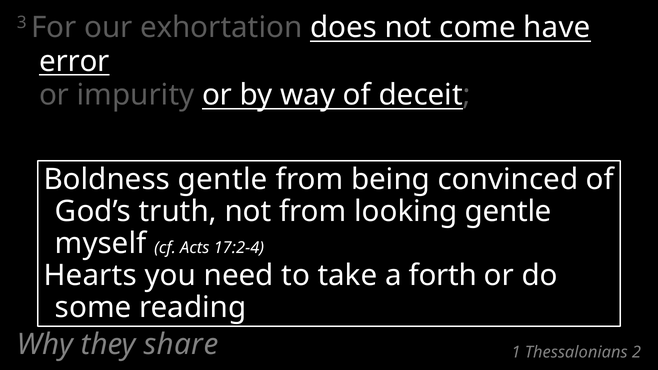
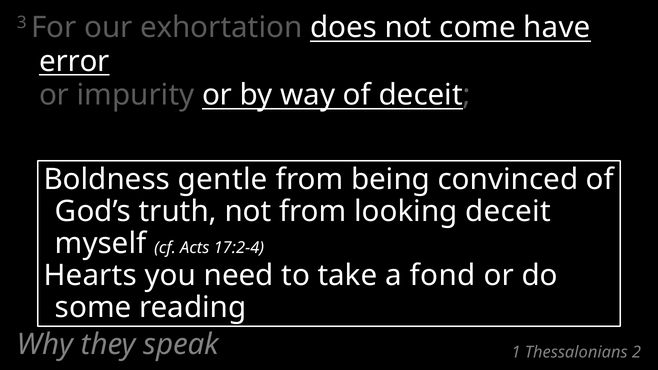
looking gentle: gentle -> deceit
forth: forth -> fond
share: share -> speak
